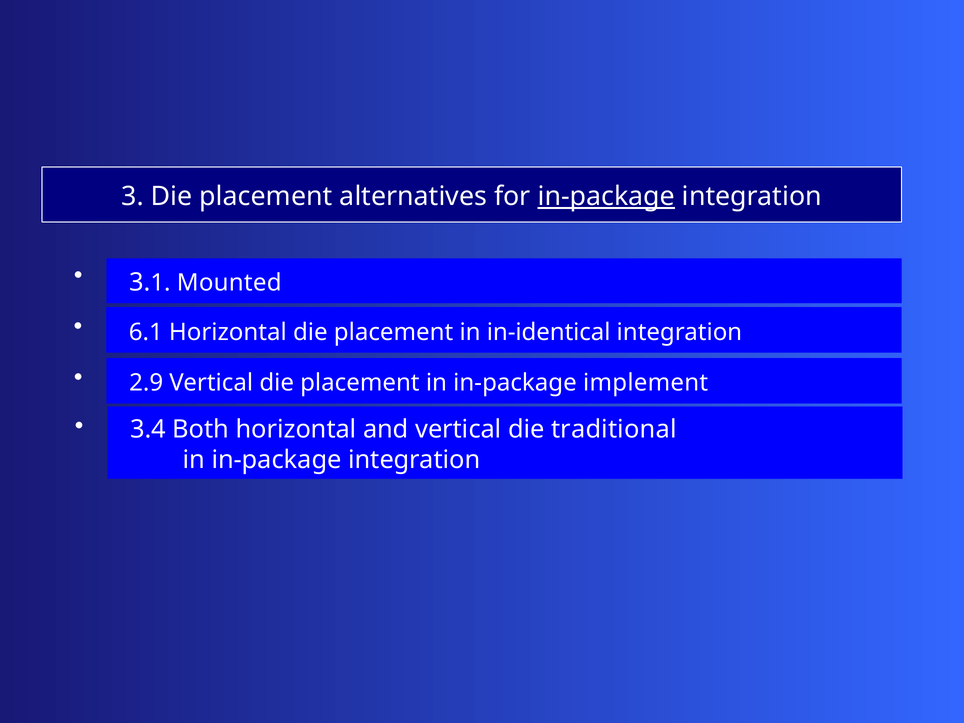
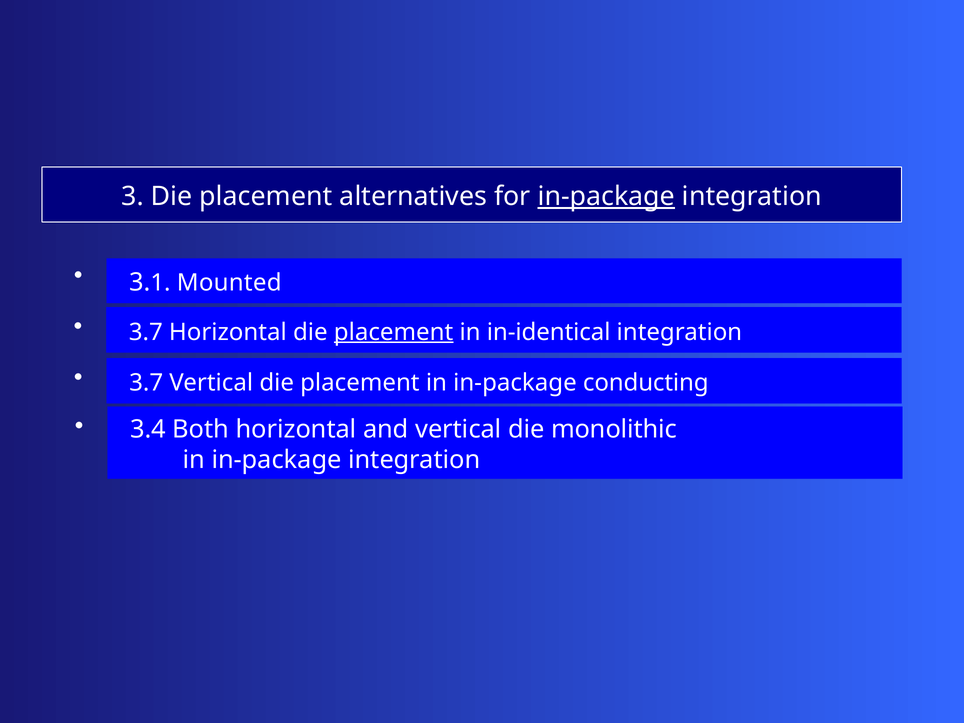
6.1 at (146, 332): 6.1 -> 3.7
placement at (394, 332) underline: none -> present
2.9 at (146, 383): 2.9 -> 3.7
implement: implement -> conducting
traditional: traditional -> monolithic
